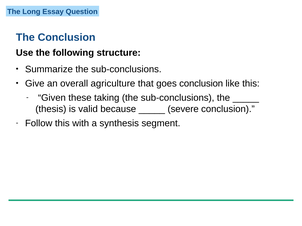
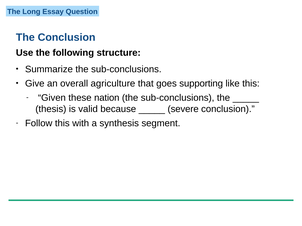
goes conclusion: conclusion -> supporting
taking: taking -> nation
